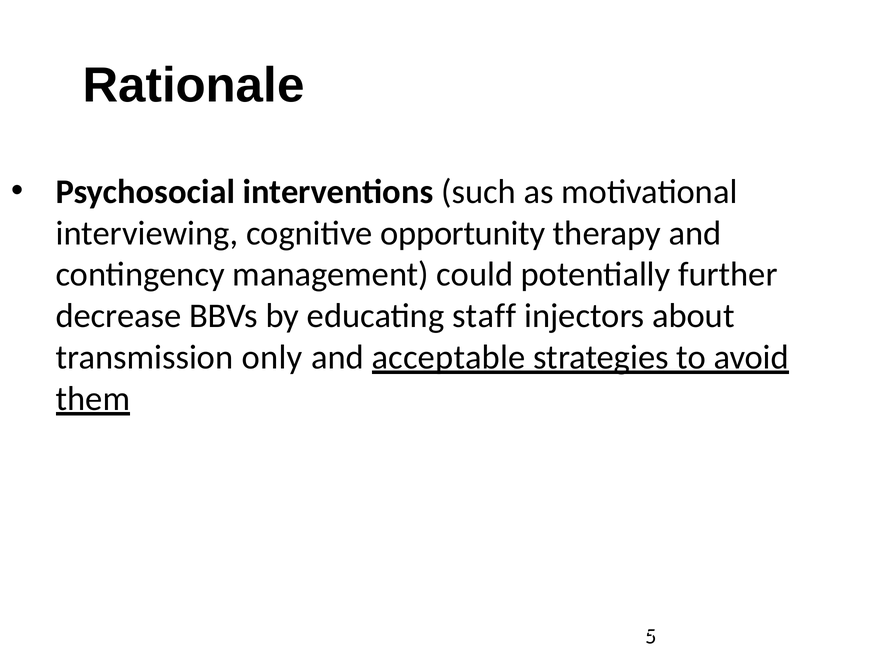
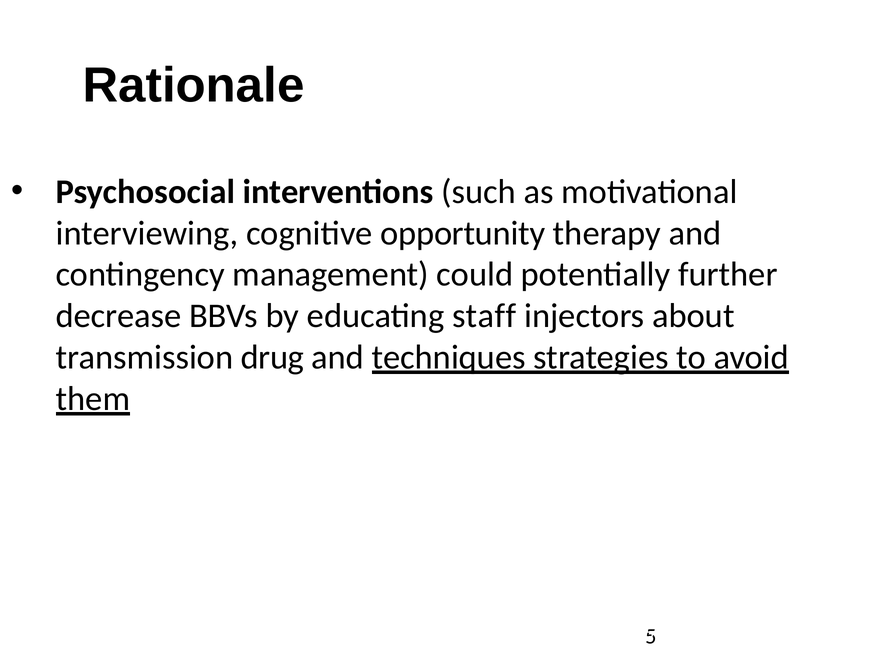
only: only -> drug
acceptable: acceptable -> techniques
